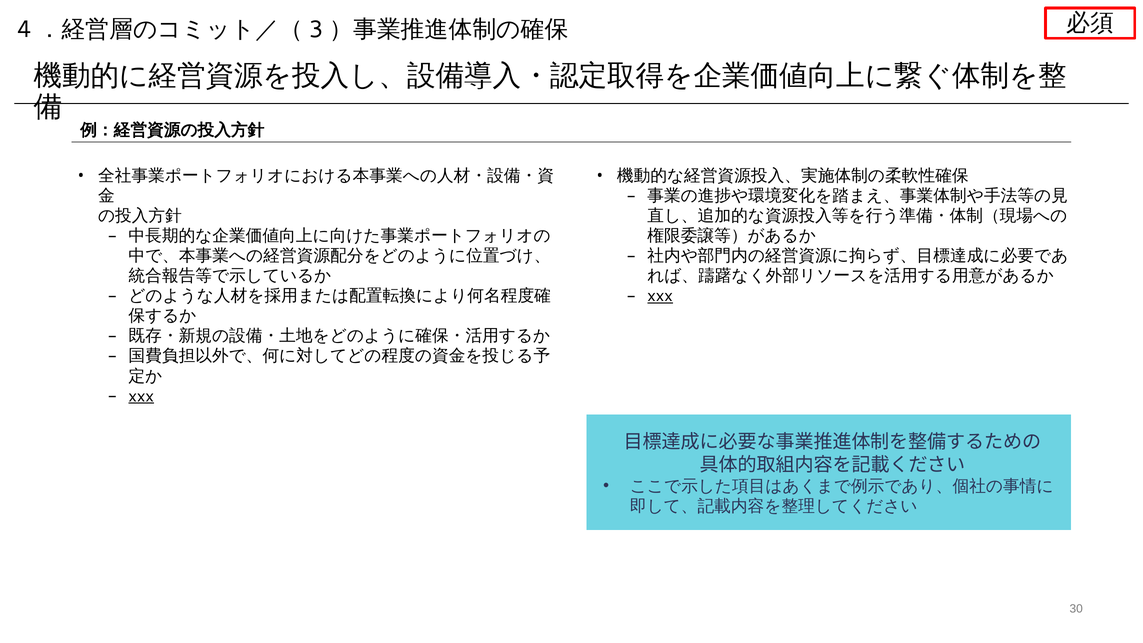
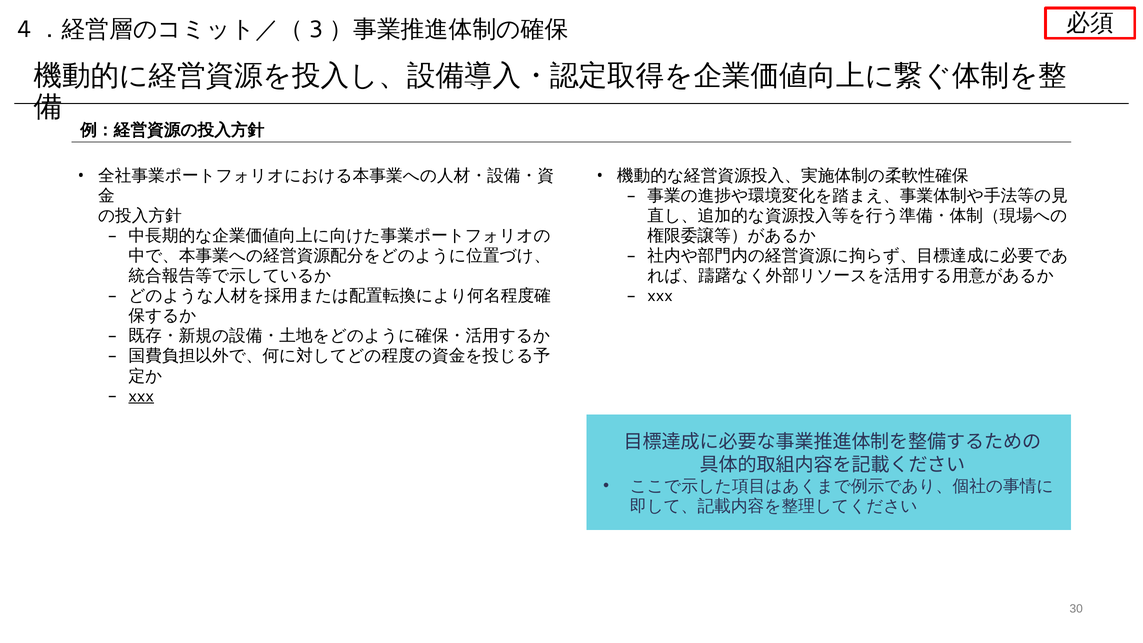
xxx at (660, 296) underline: present -> none
